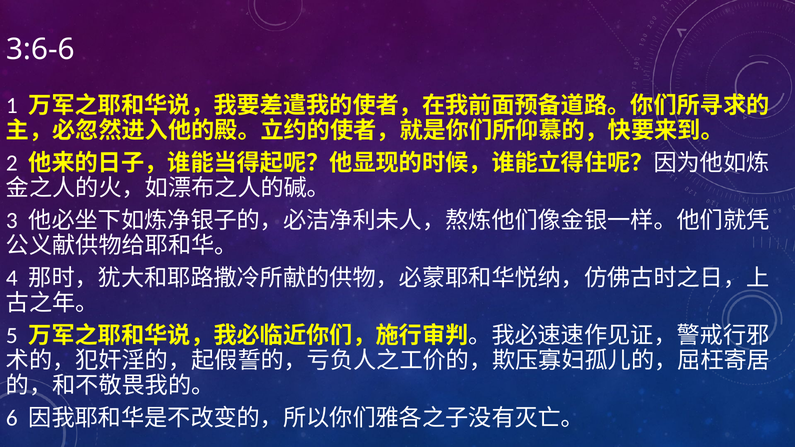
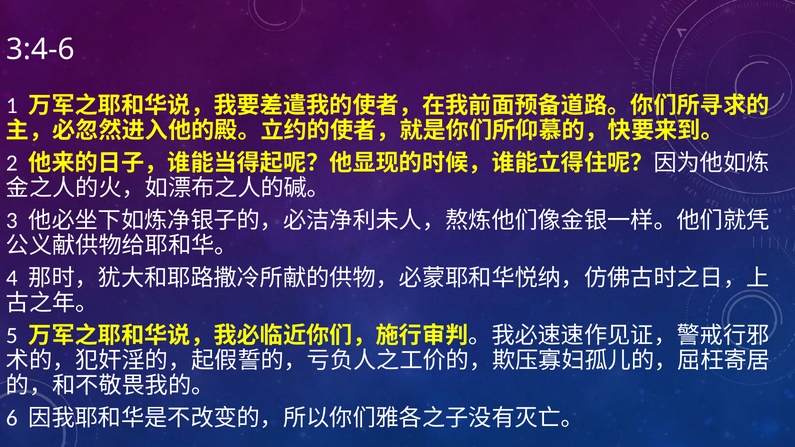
3:6-6: 3:6-6 -> 3:4-6
